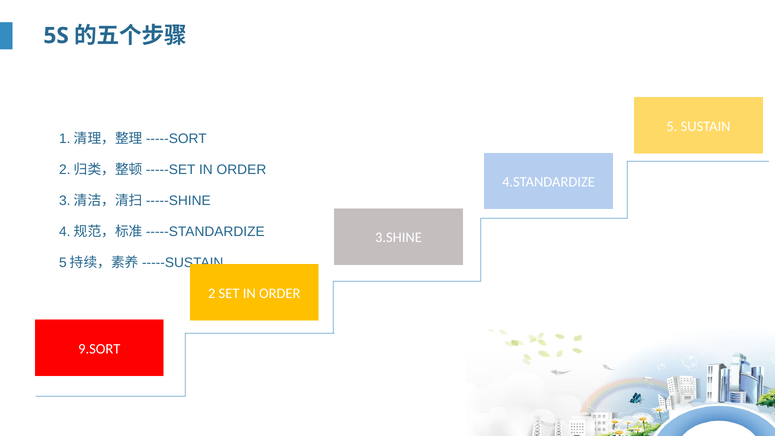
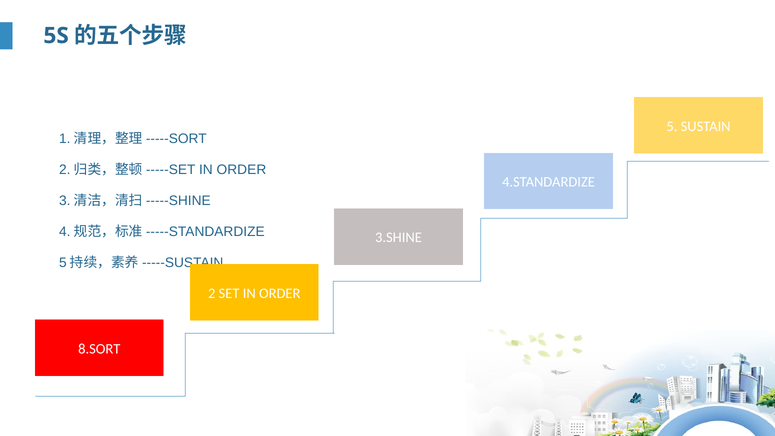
9.SORT: 9.SORT -> 8.SORT
